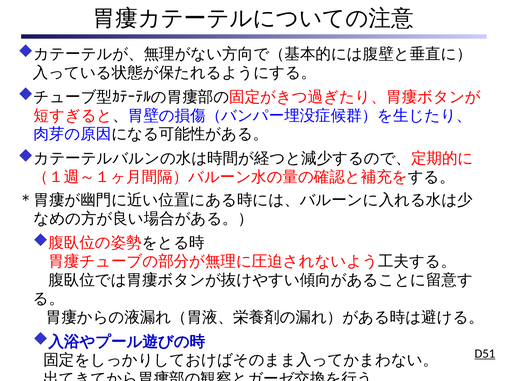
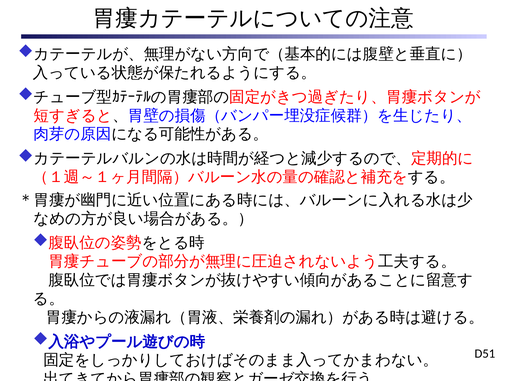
D51 underline: present -> none
